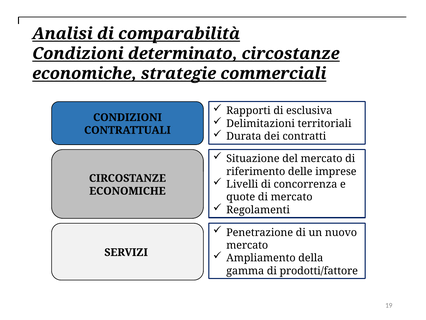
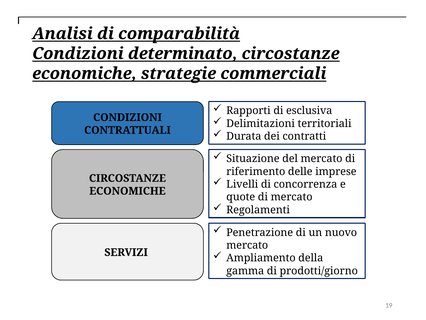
prodotti/fattore: prodotti/fattore -> prodotti/giorno
